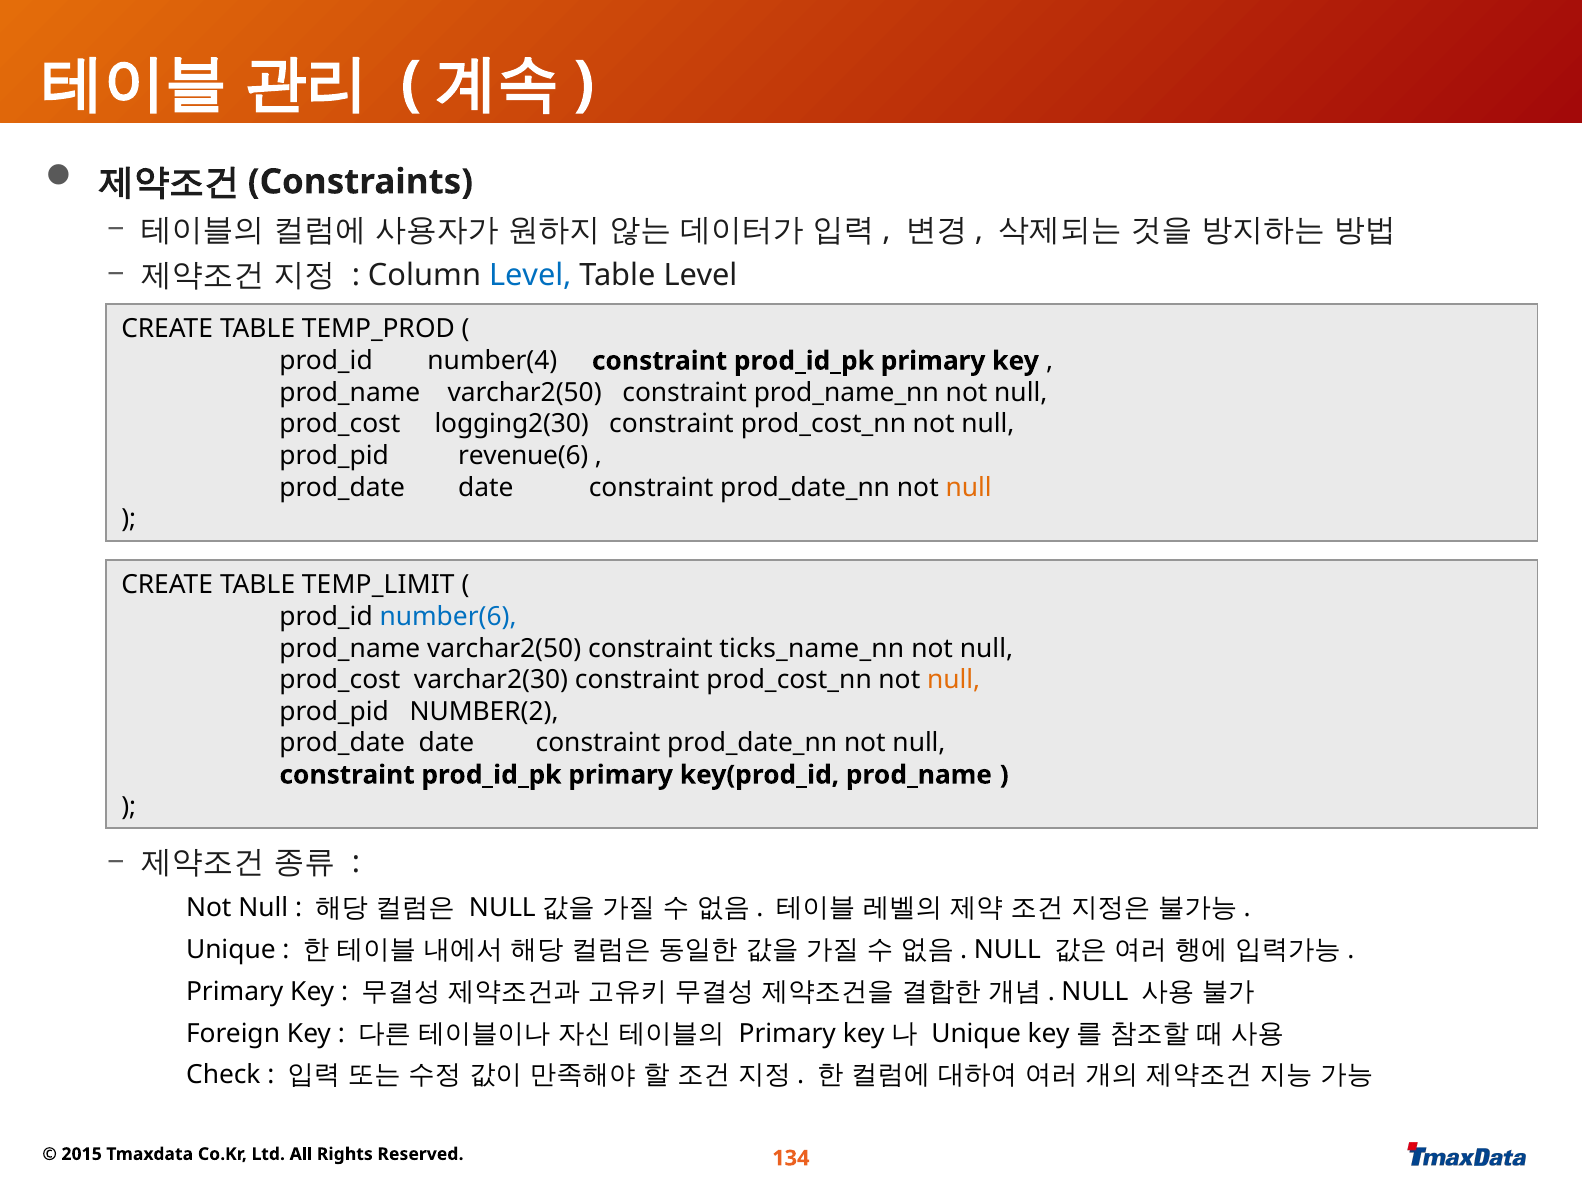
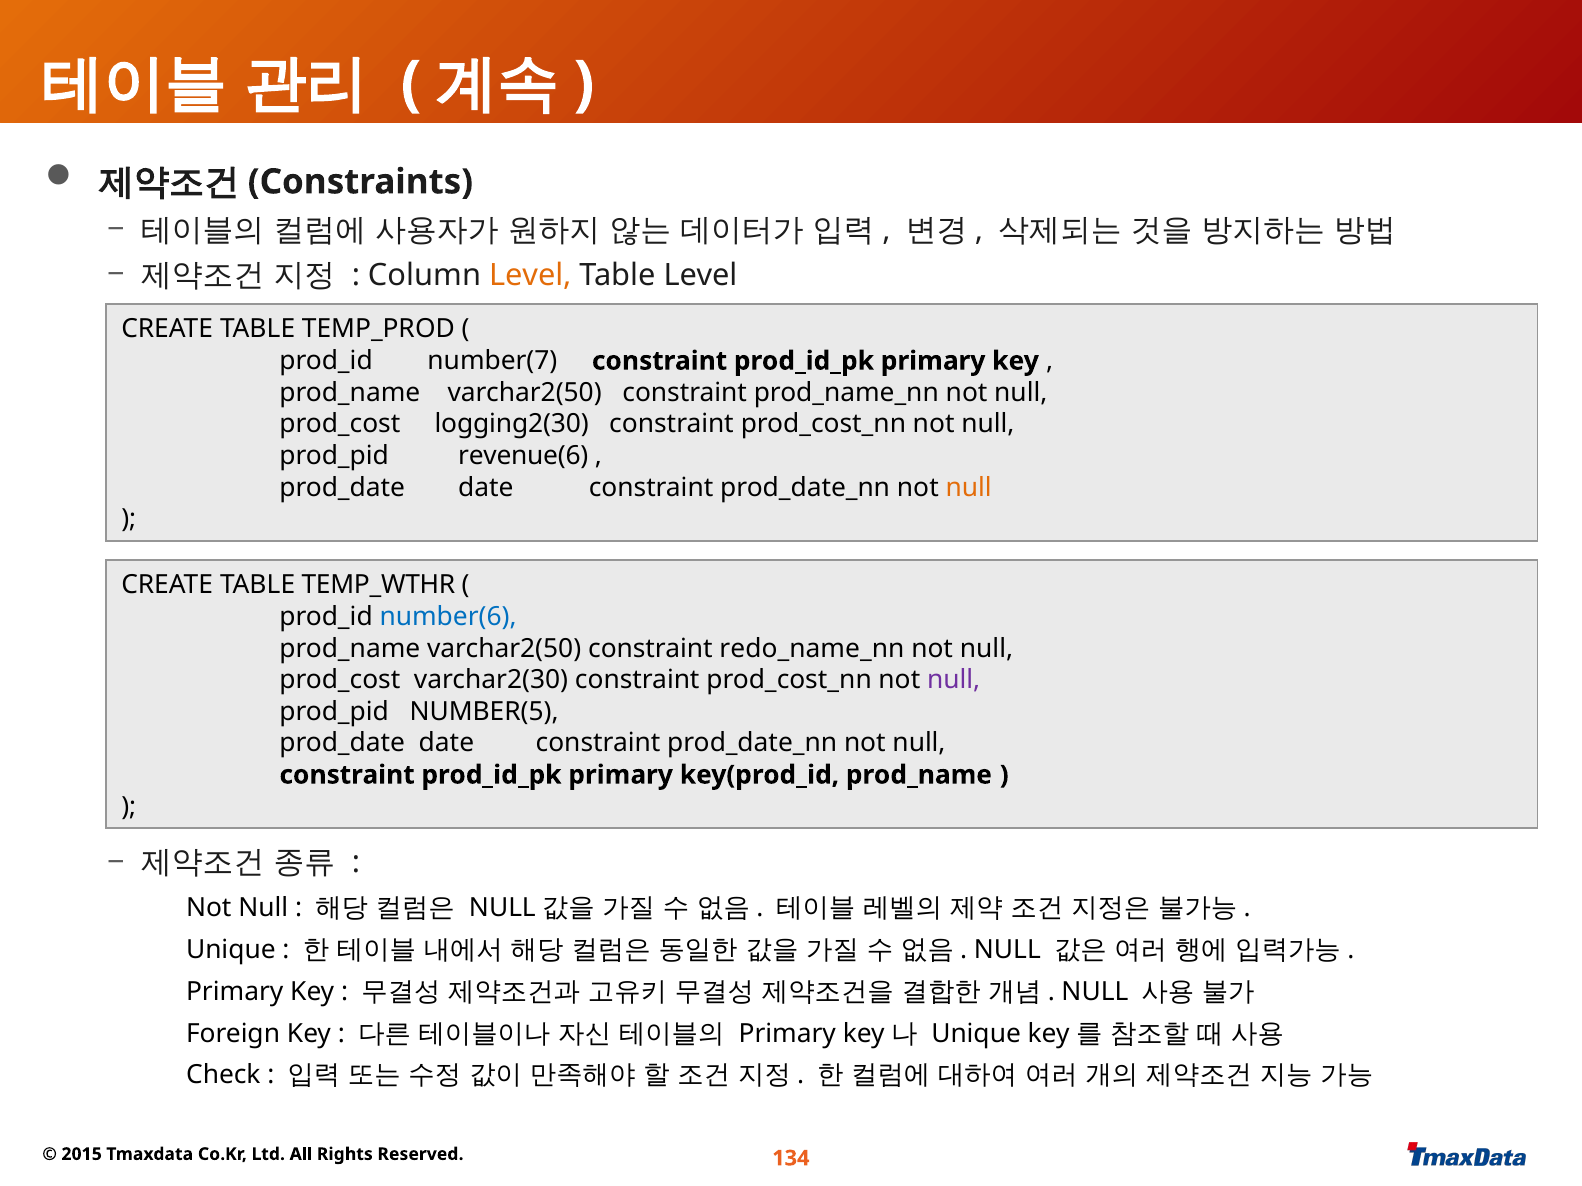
Level at (530, 275) colour: blue -> orange
number(4: number(4 -> number(7
TEMP_LIMIT: TEMP_LIMIT -> TEMP_WTHR
ticks_name_nn: ticks_name_nn -> redo_name_nn
null at (954, 680) colour: orange -> purple
NUMBER(2: NUMBER(2 -> NUMBER(5
